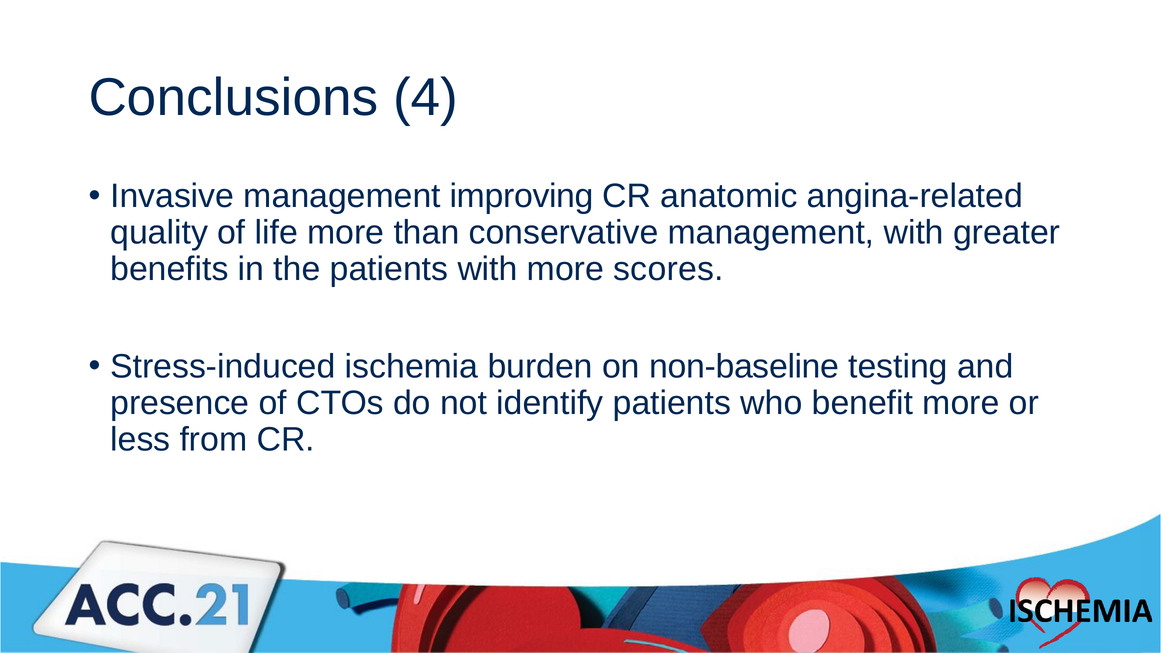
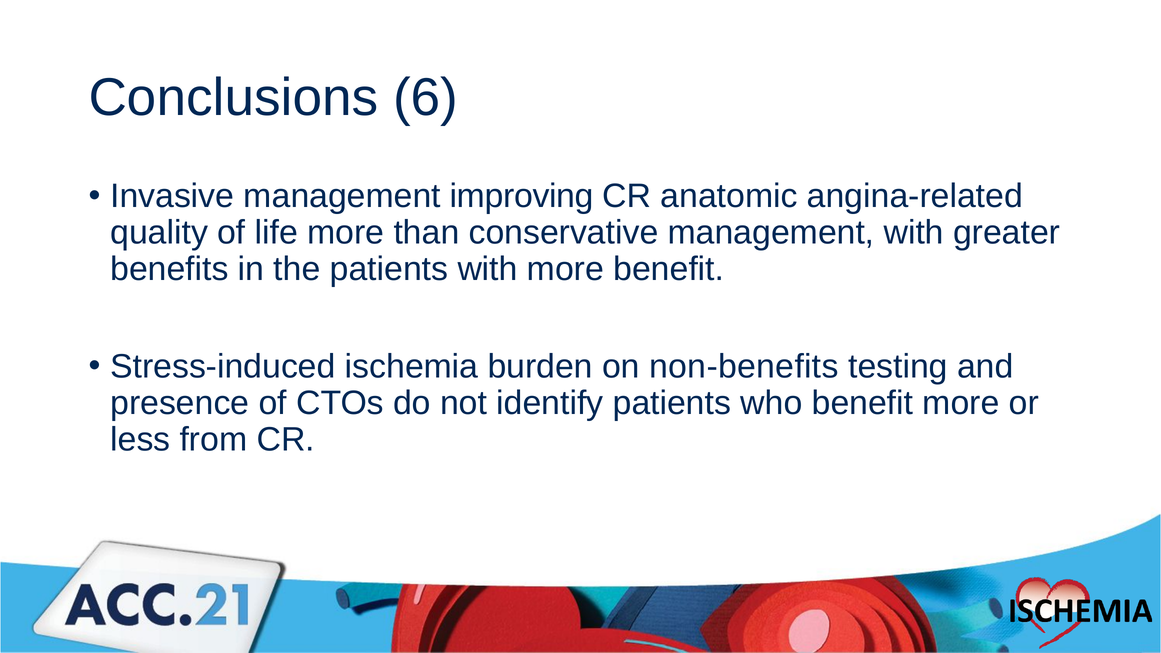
4: 4 -> 6
more scores: scores -> benefit
non-baseline: non-baseline -> non-benefits
